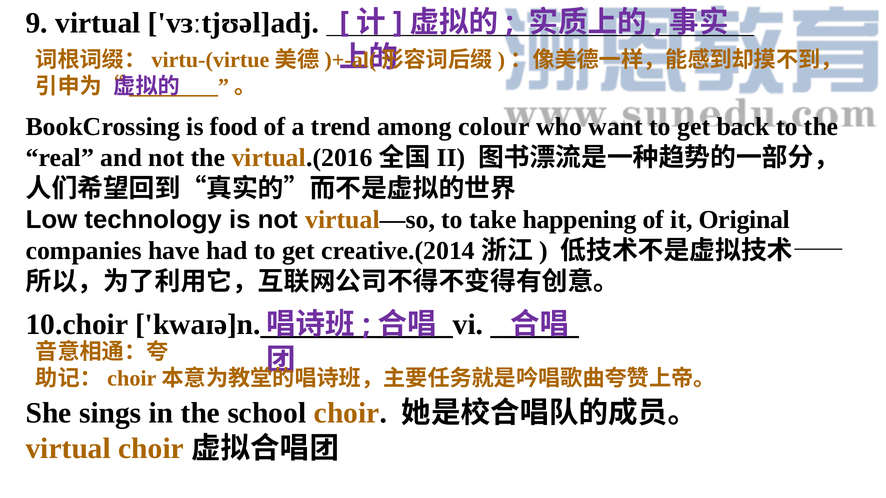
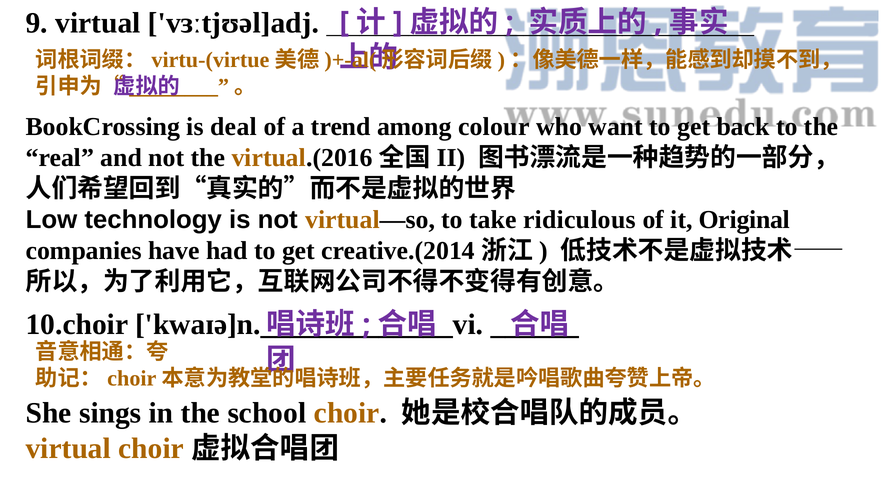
food: food -> deal
happening: happening -> ridiculous
